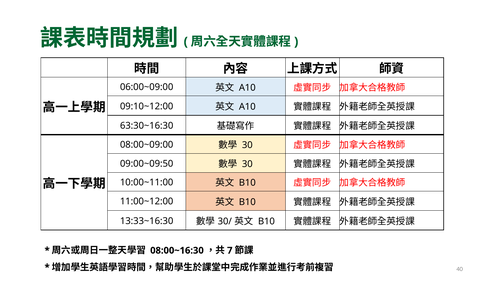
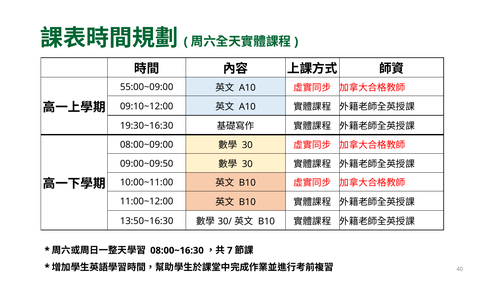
06:00~09:00: 06:00~09:00 -> 55:00~09:00
63:30~16:30: 63:30~16:30 -> 19:30~16:30
13:33~16:30: 13:33~16:30 -> 13:50~16:30
